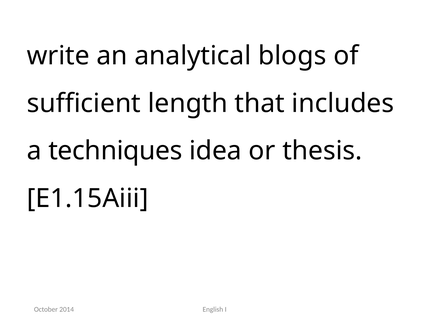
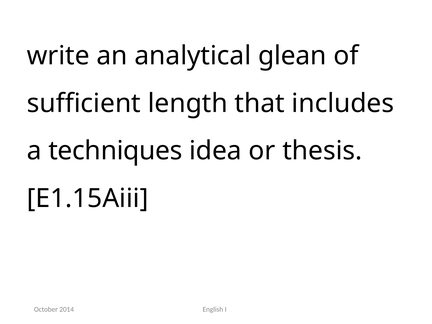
blogs: blogs -> glean
